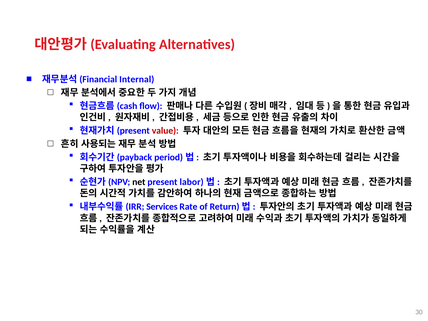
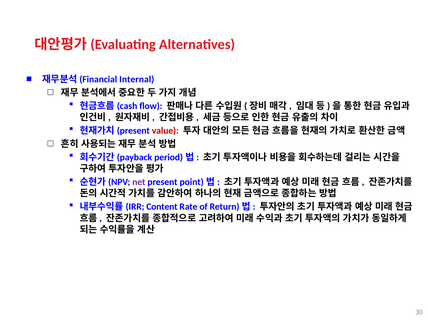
net colour: black -> purple
labor: labor -> point
Services: Services -> Content
